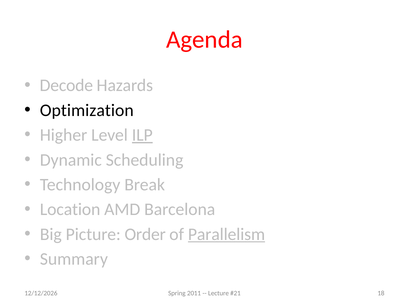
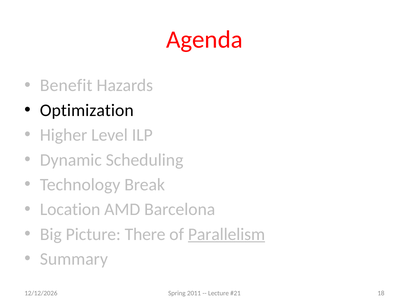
Decode: Decode -> Benefit
ILP underline: present -> none
Order: Order -> There
